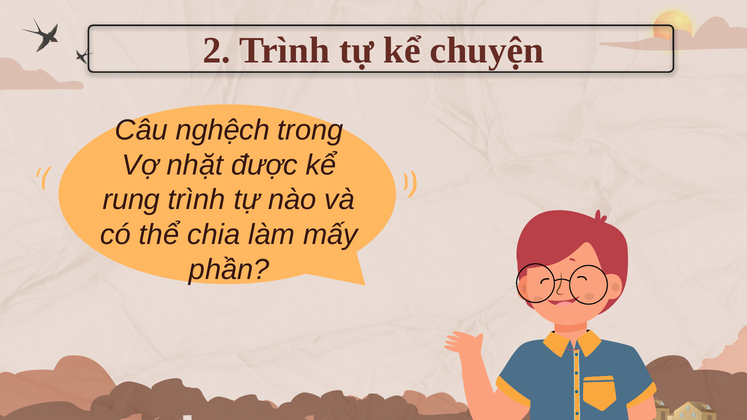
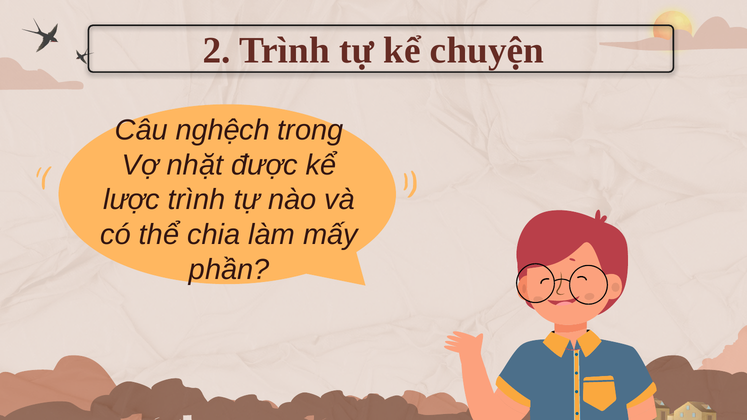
rung: rung -> lược
